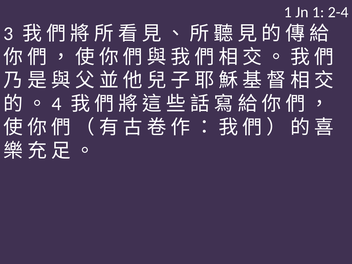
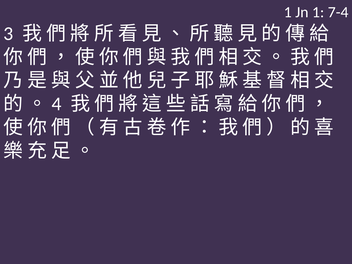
2-4: 2-4 -> 7-4
